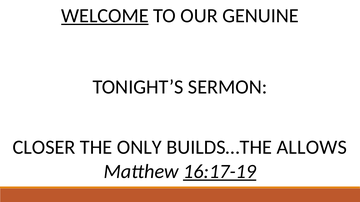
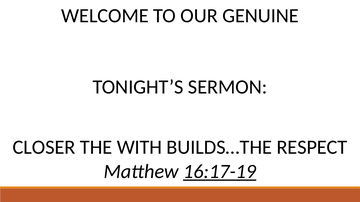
WELCOME underline: present -> none
ONLY: ONLY -> WITH
ALLOWS: ALLOWS -> RESPECT
